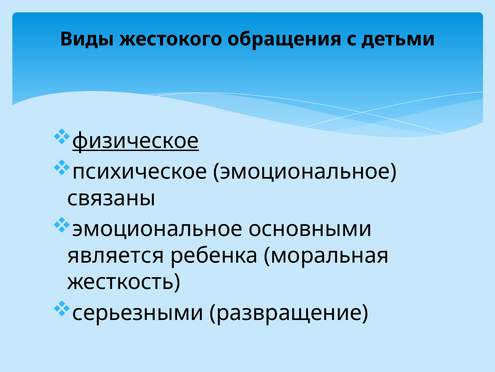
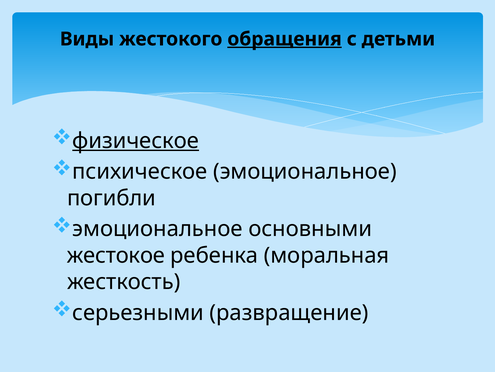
обращения underline: none -> present
связаны: связаны -> погибли
является: является -> жестокое
